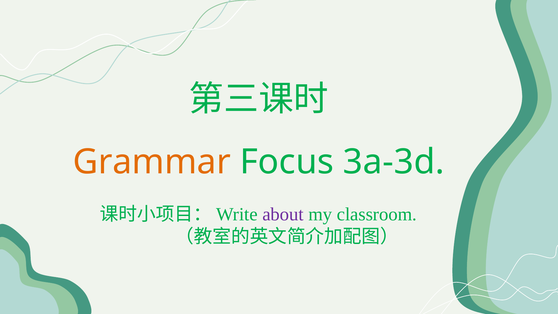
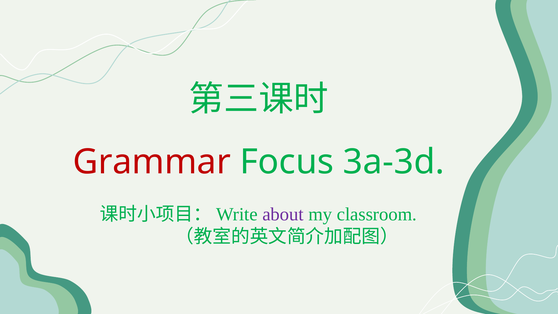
Grammar colour: orange -> red
